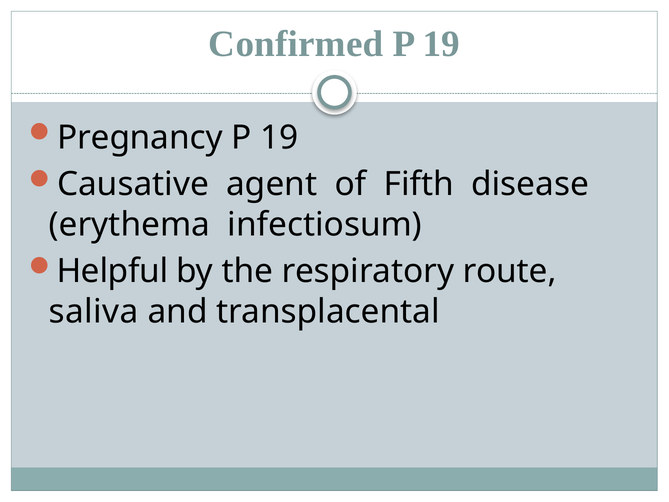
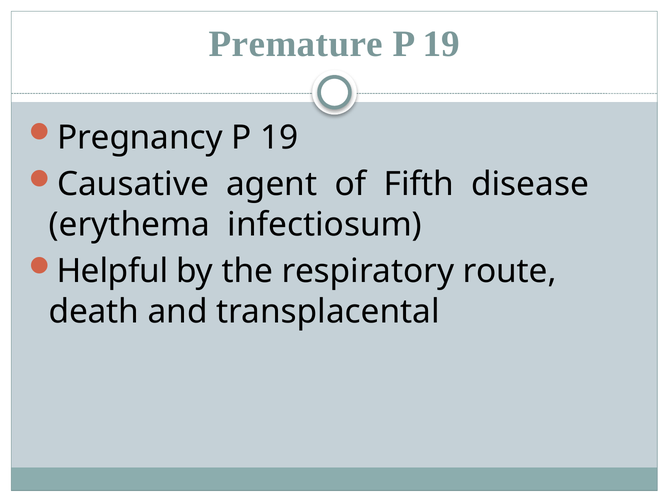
Confirmed: Confirmed -> Premature
saliva: saliva -> death
